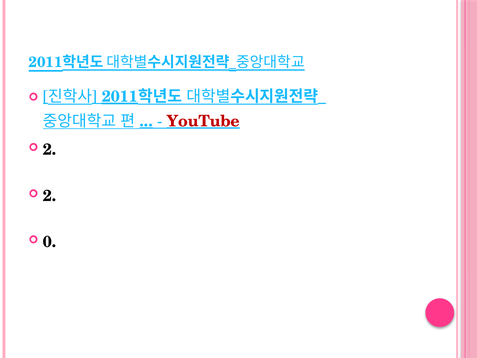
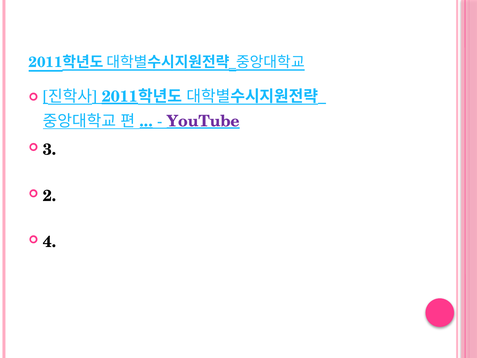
YouTube colour: red -> purple
2 at (49, 150): 2 -> 3
0: 0 -> 4
